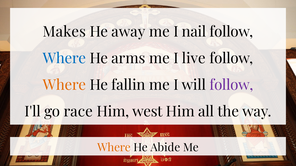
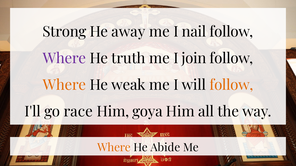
Makes: Makes -> Strong
Where at (64, 59) colour: blue -> purple
arms: arms -> truth
live: live -> join
fallin: fallin -> weak
follow at (231, 85) colour: purple -> orange
west: west -> goya
